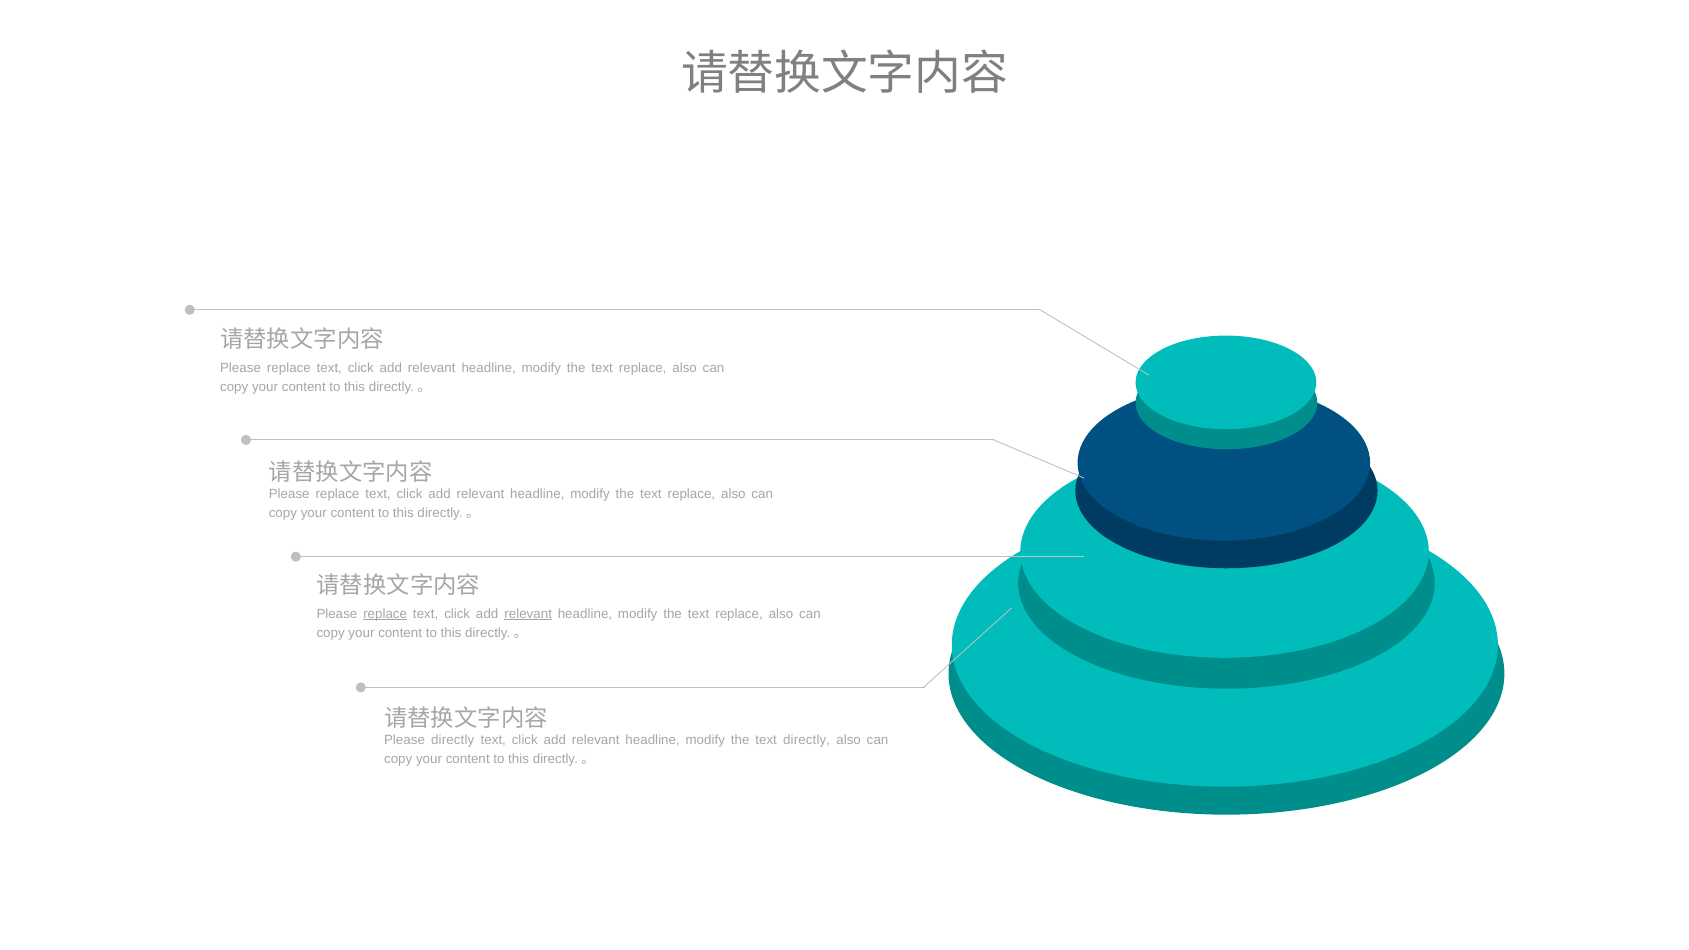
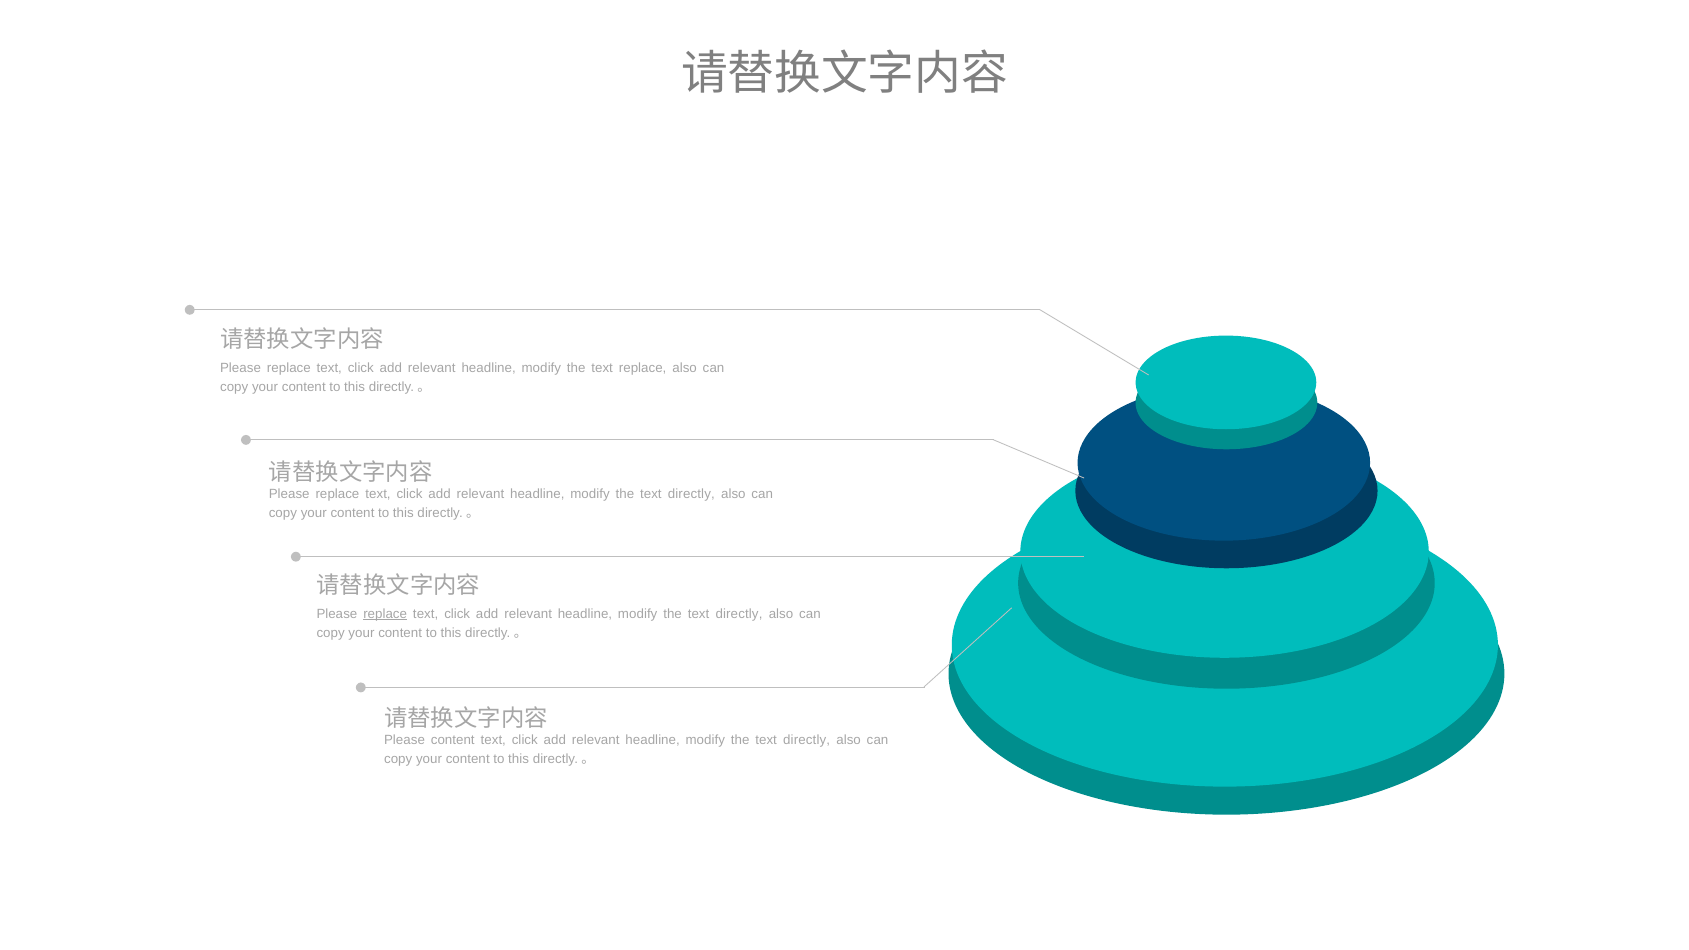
replace at (691, 494): replace -> directly
relevant at (528, 614) underline: present -> none
replace at (739, 614): replace -> directly
Please directly: directly -> content
